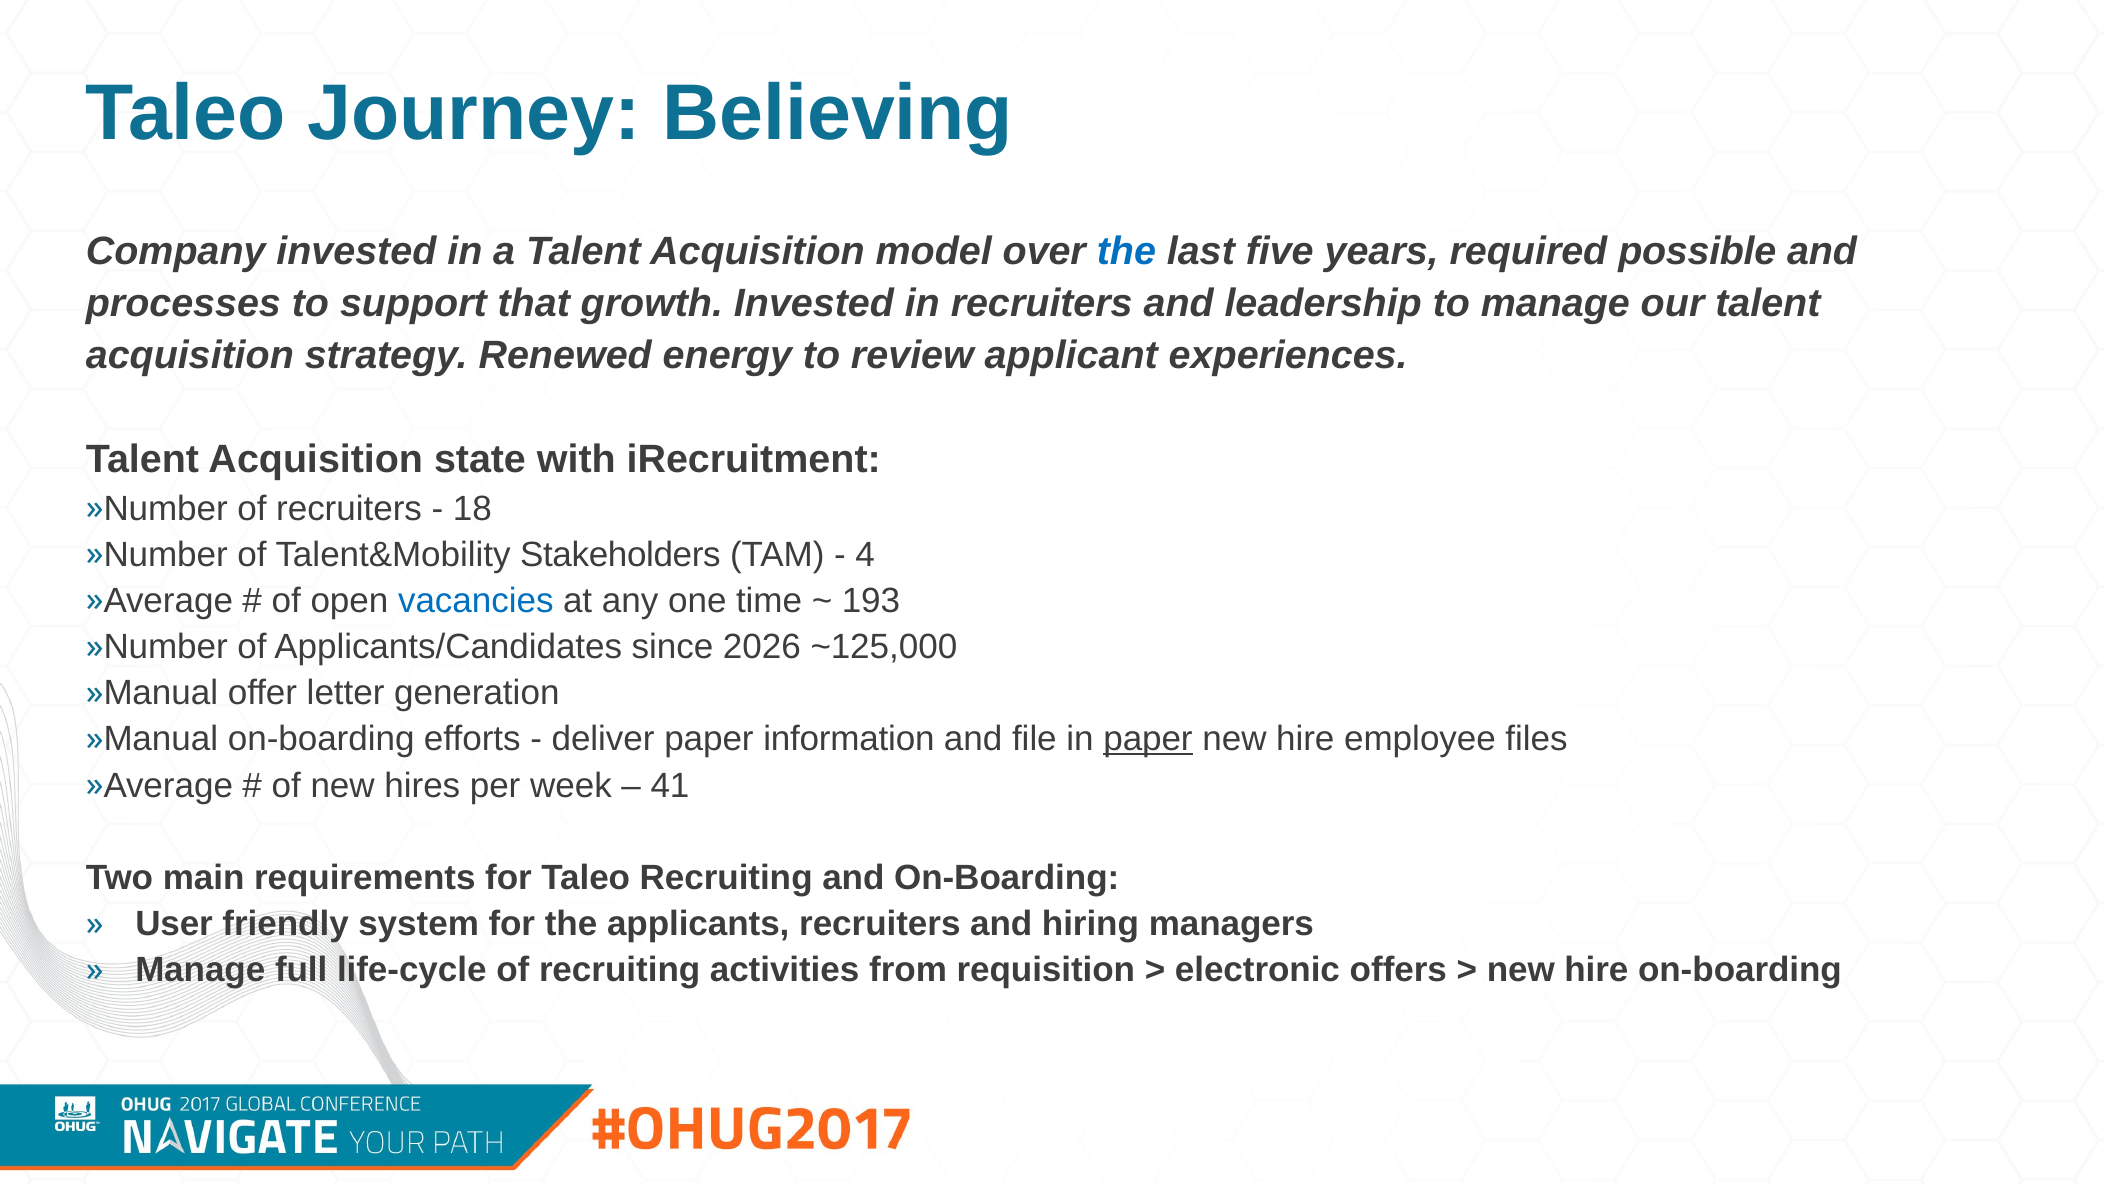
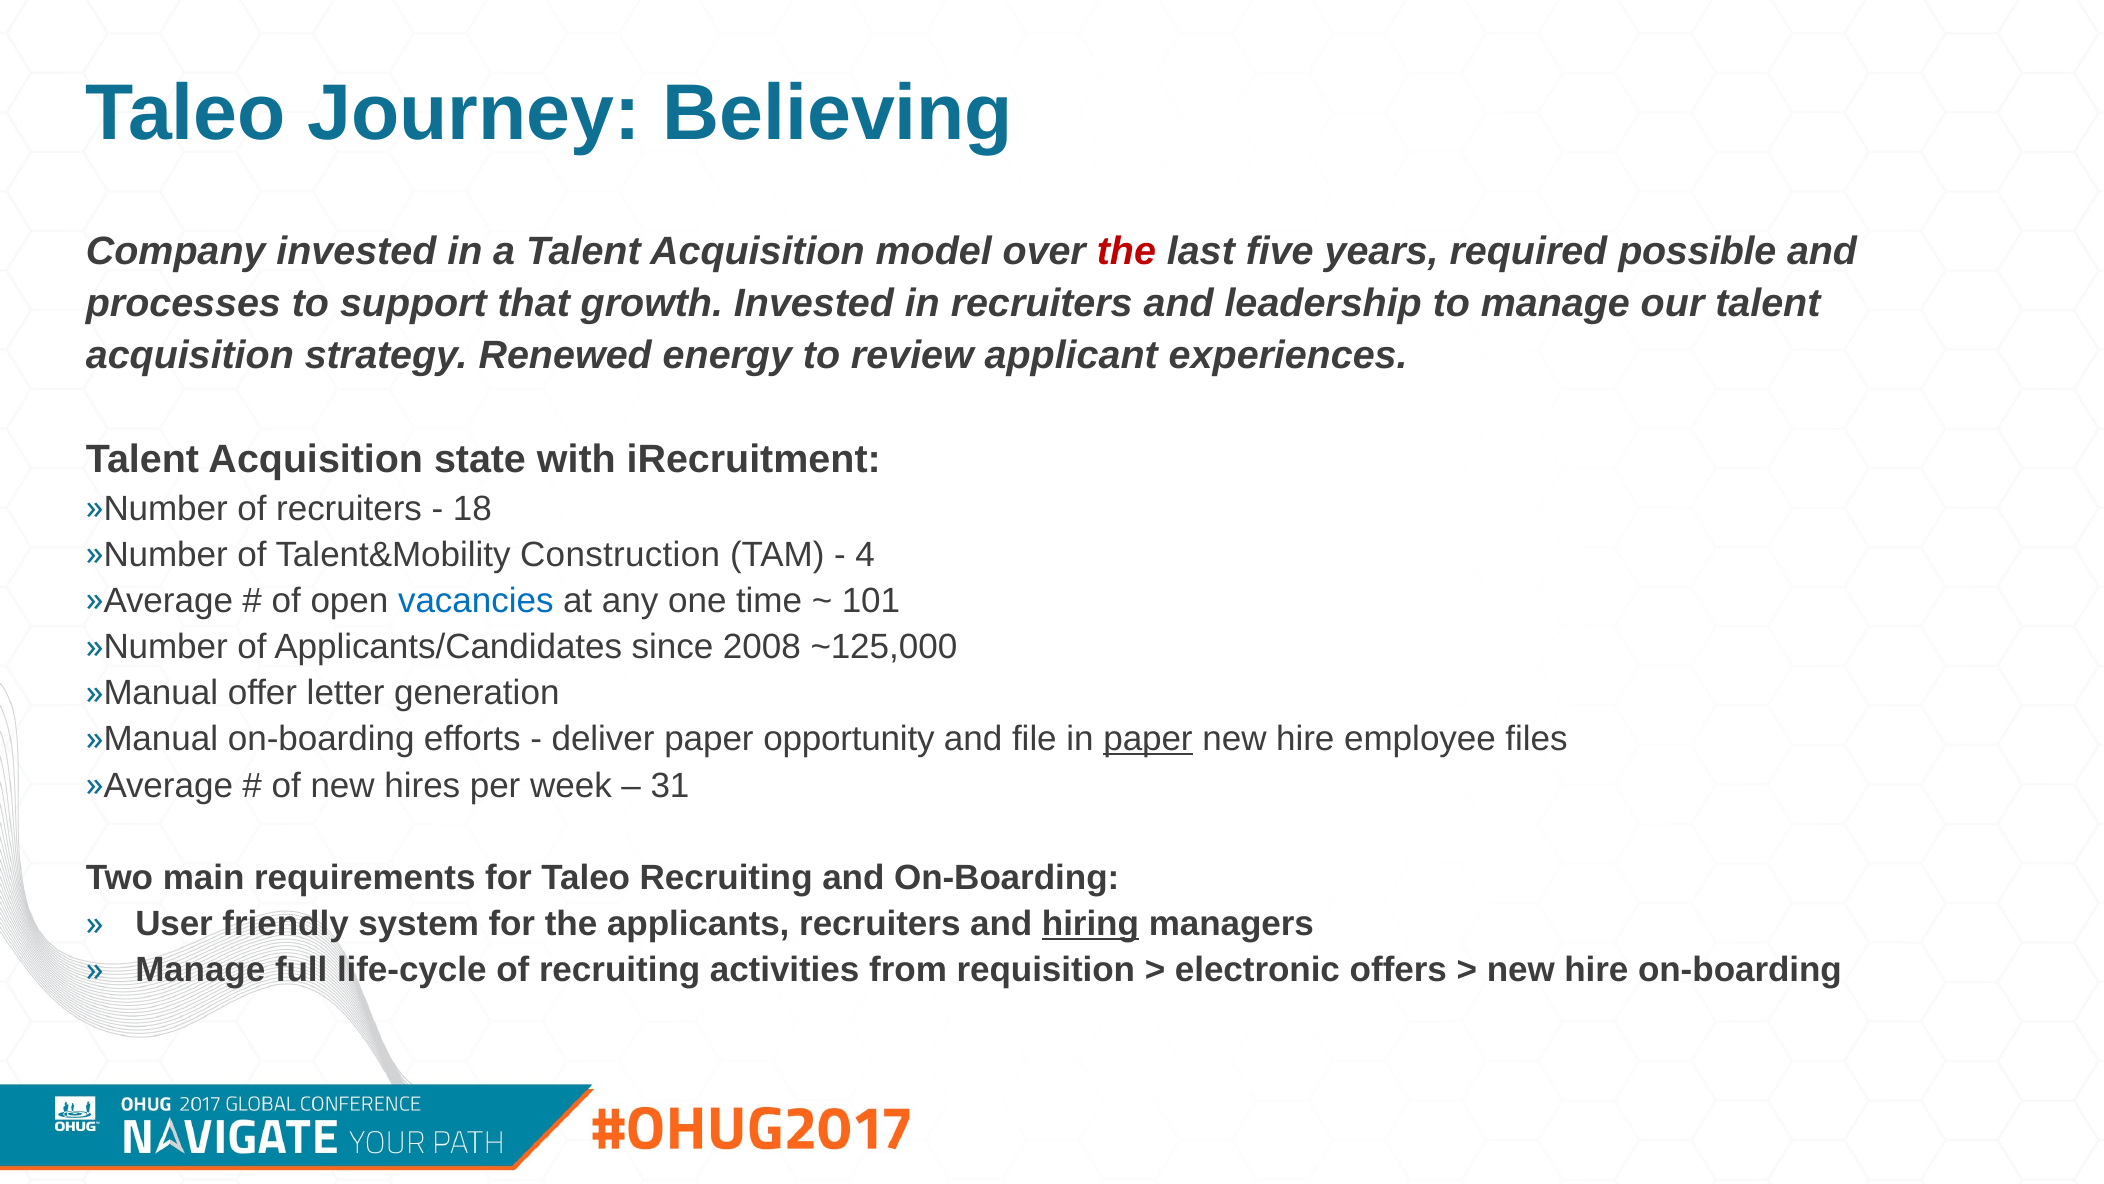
the at (1126, 252) colour: blue -> red
Stakeholders: Stakeholders -> Construction
193: 193 -> 101
2026: 2026 -> 2008
information: information -> opportunity
41: 41 -> 31
hiring underline: none -> present
